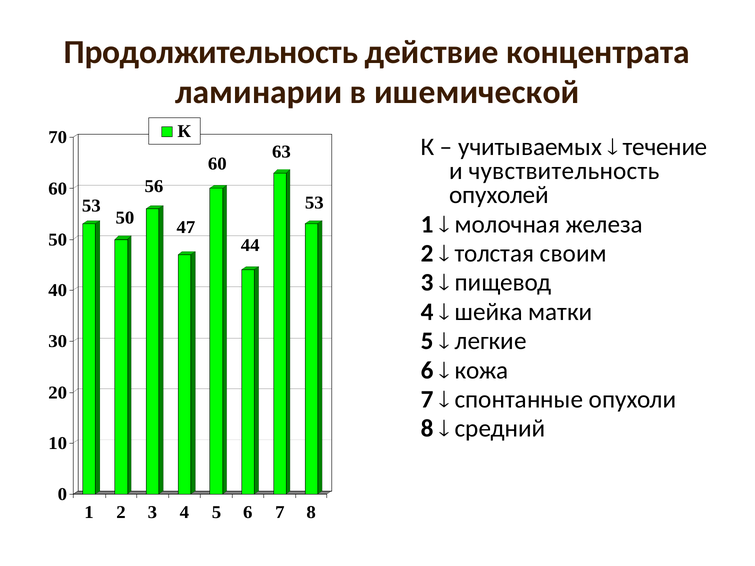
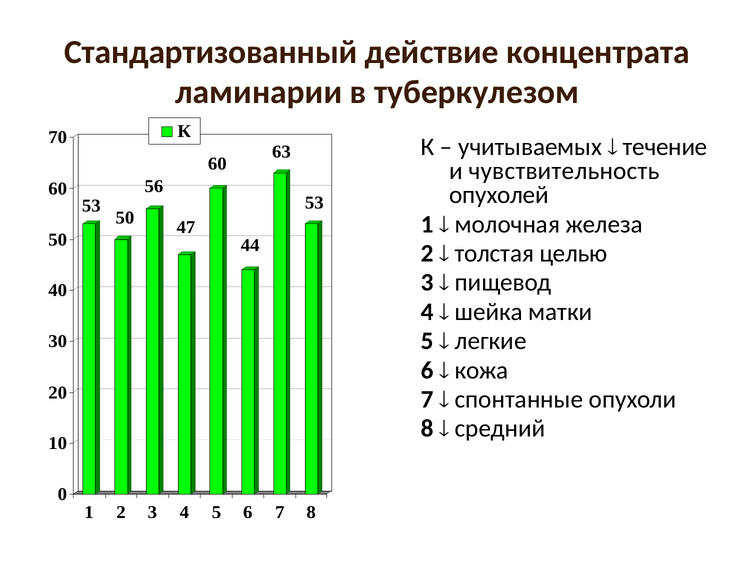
Продолжительность: Продолжительность -> Стандартизованный
ишемической: ишемической -> туберкулезом
своим: своим -> целью
